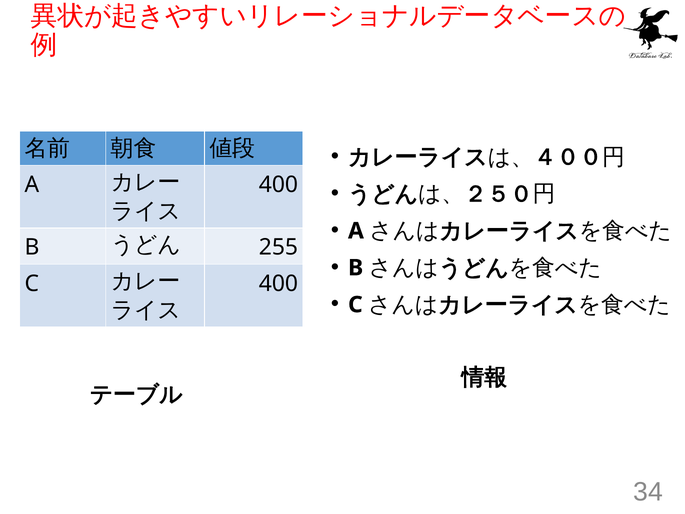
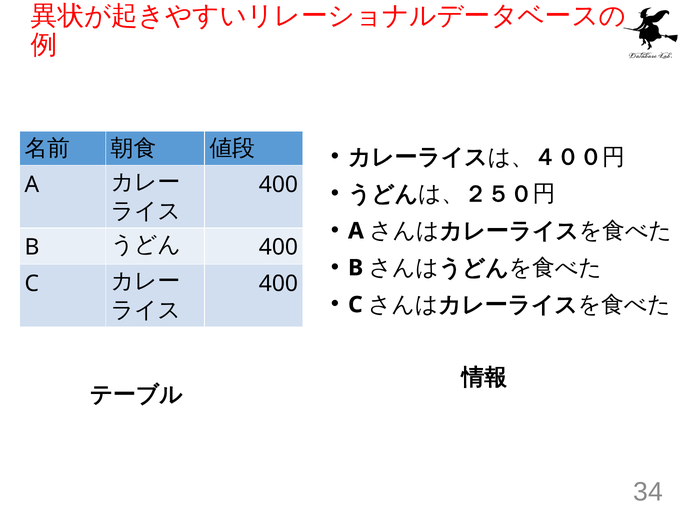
255 at (278, 247): 255 -> 400
